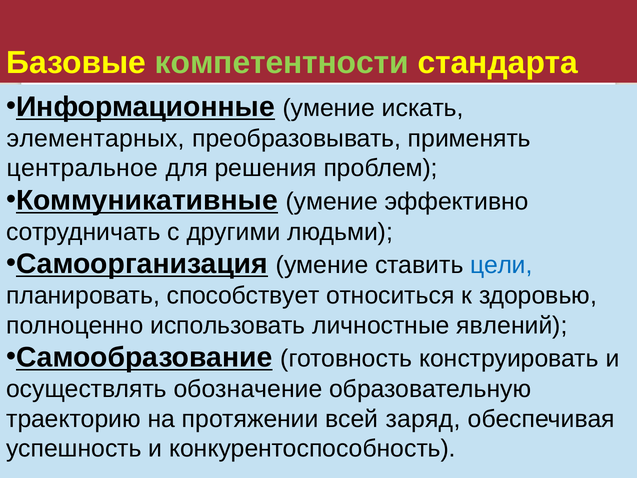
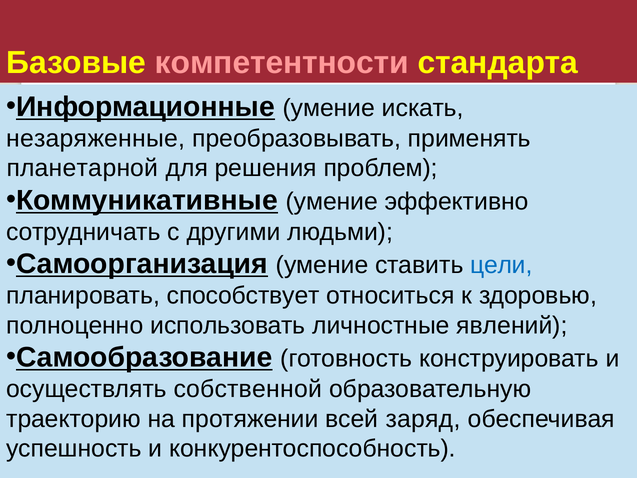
компетентности colour: light green -> pink
элементарных: элементарных -> незаряженные
центральное: центральное -> планетарной
обозначение: обозначение -> собственной
